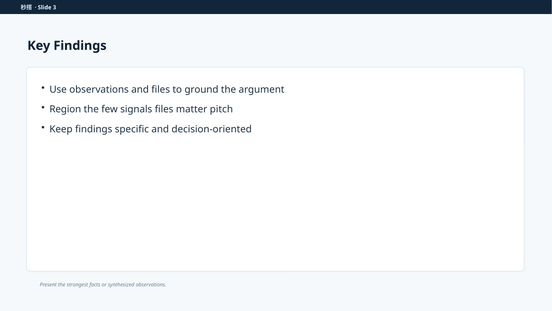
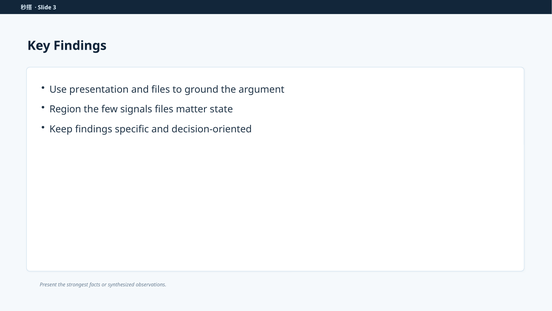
Use observations: observations -> presentation
pitch: pitch -> state
